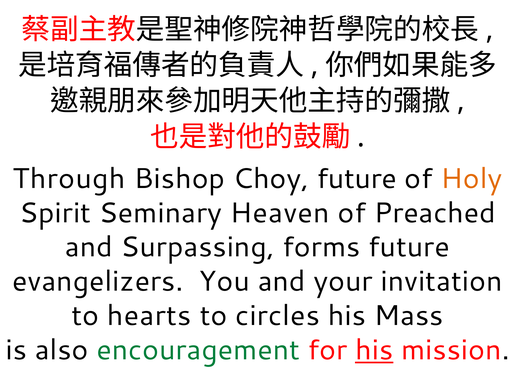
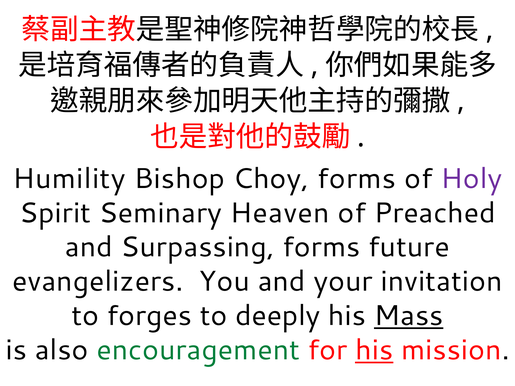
Through: Through -> Humility
Choy future: future -> forms
Holy colour: orange -> purple
hearts: hearts -> forges
circles: circles -> deeply
Mass underline: none -> present
